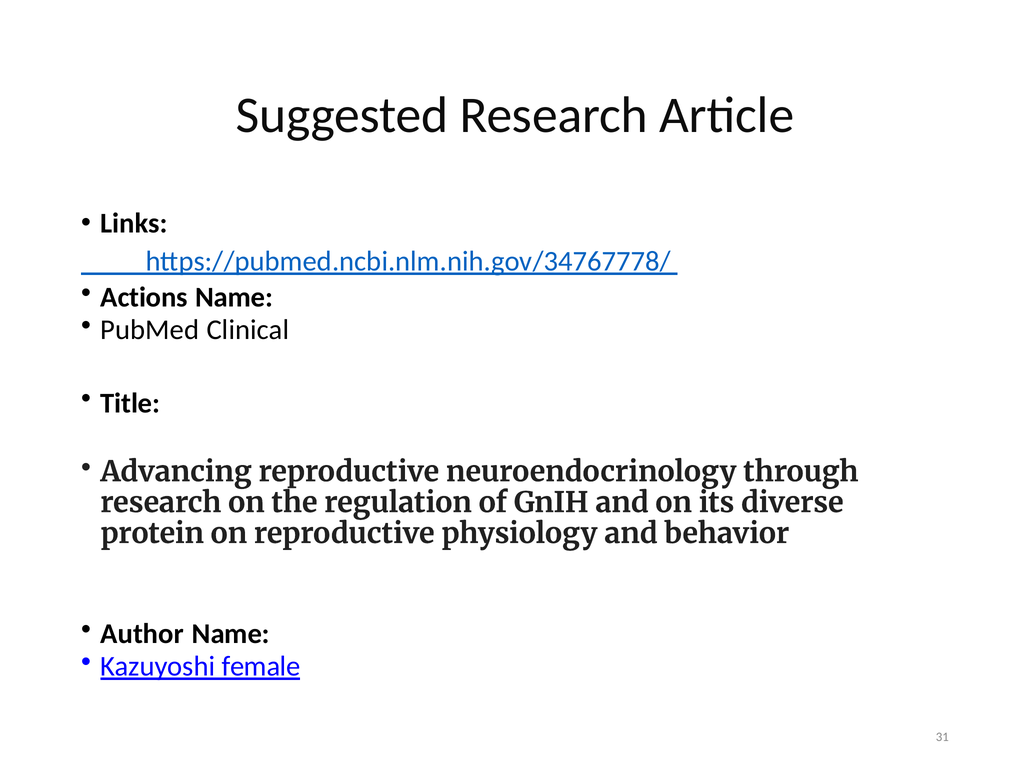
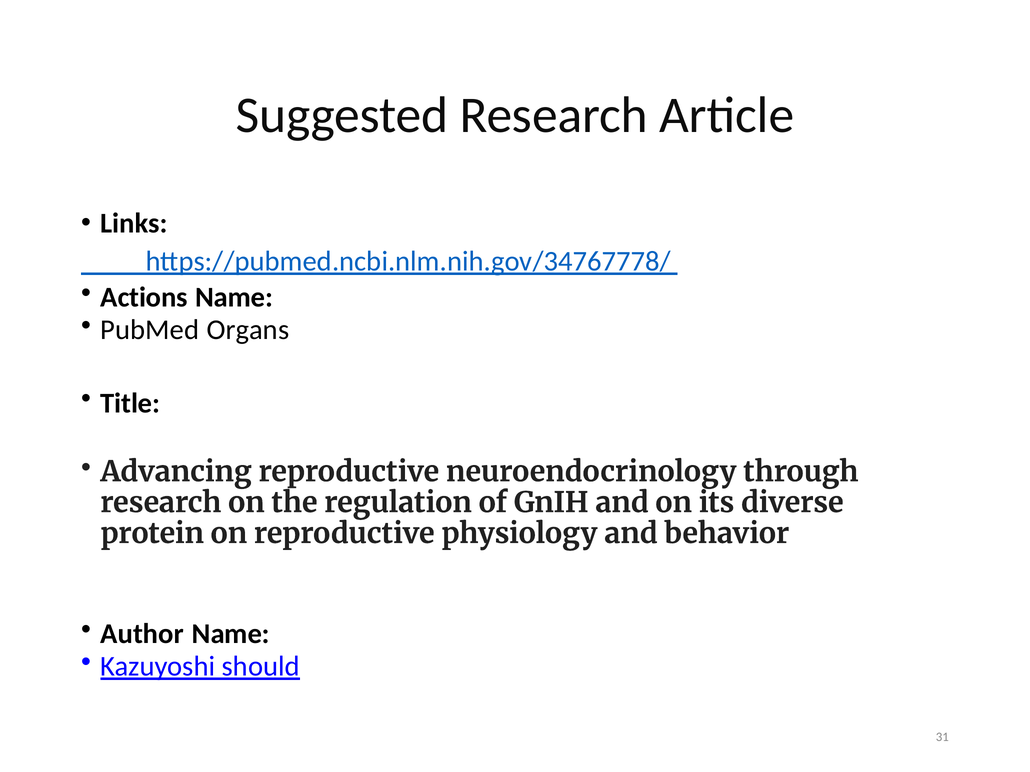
Clinical: Clinical -> Organs
female: female -> should
